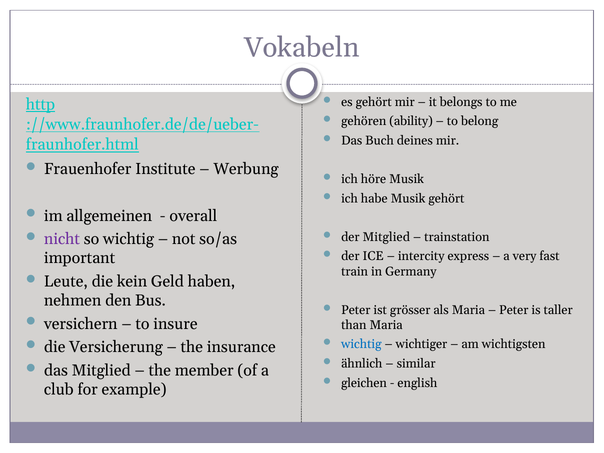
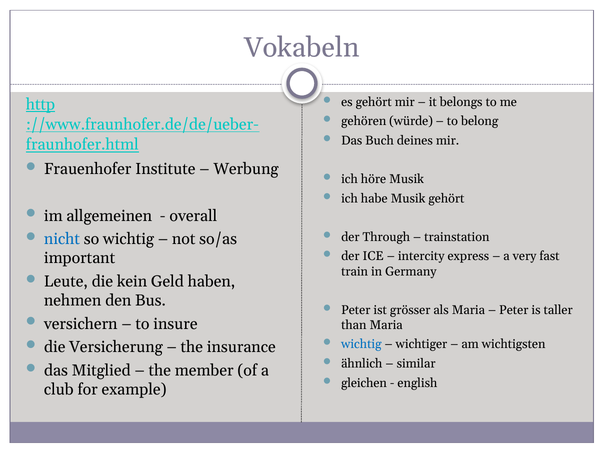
ability: ability -> würde
der Mitglied: Mitglied -> Through
nicht colour: purple -> blue
